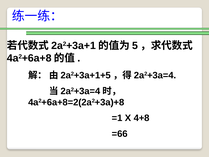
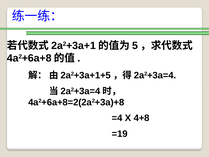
=1: =1 -> =4
=66: =66 -> =19
